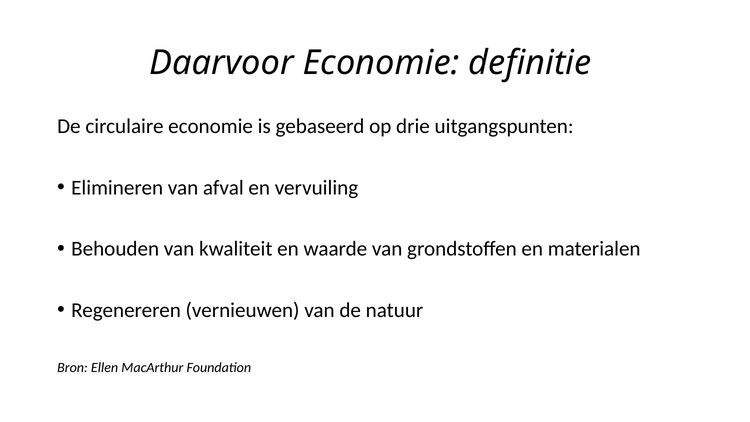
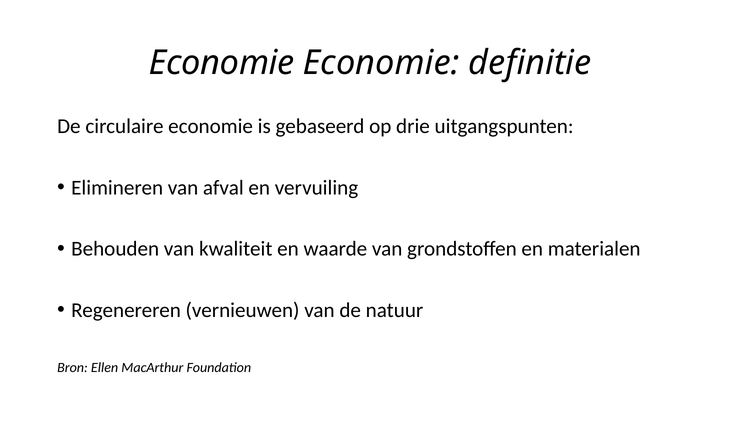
Daarvoor at (221, 63): Daarvoor -> Economie
